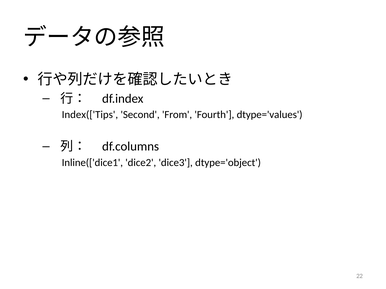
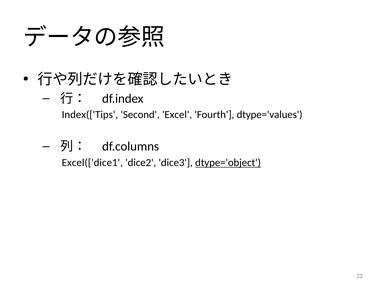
From: From -> Excel
Inline(['dice1: Inline(['dice1 -> Excel(['dice1
dtype='object underline: none -> present
